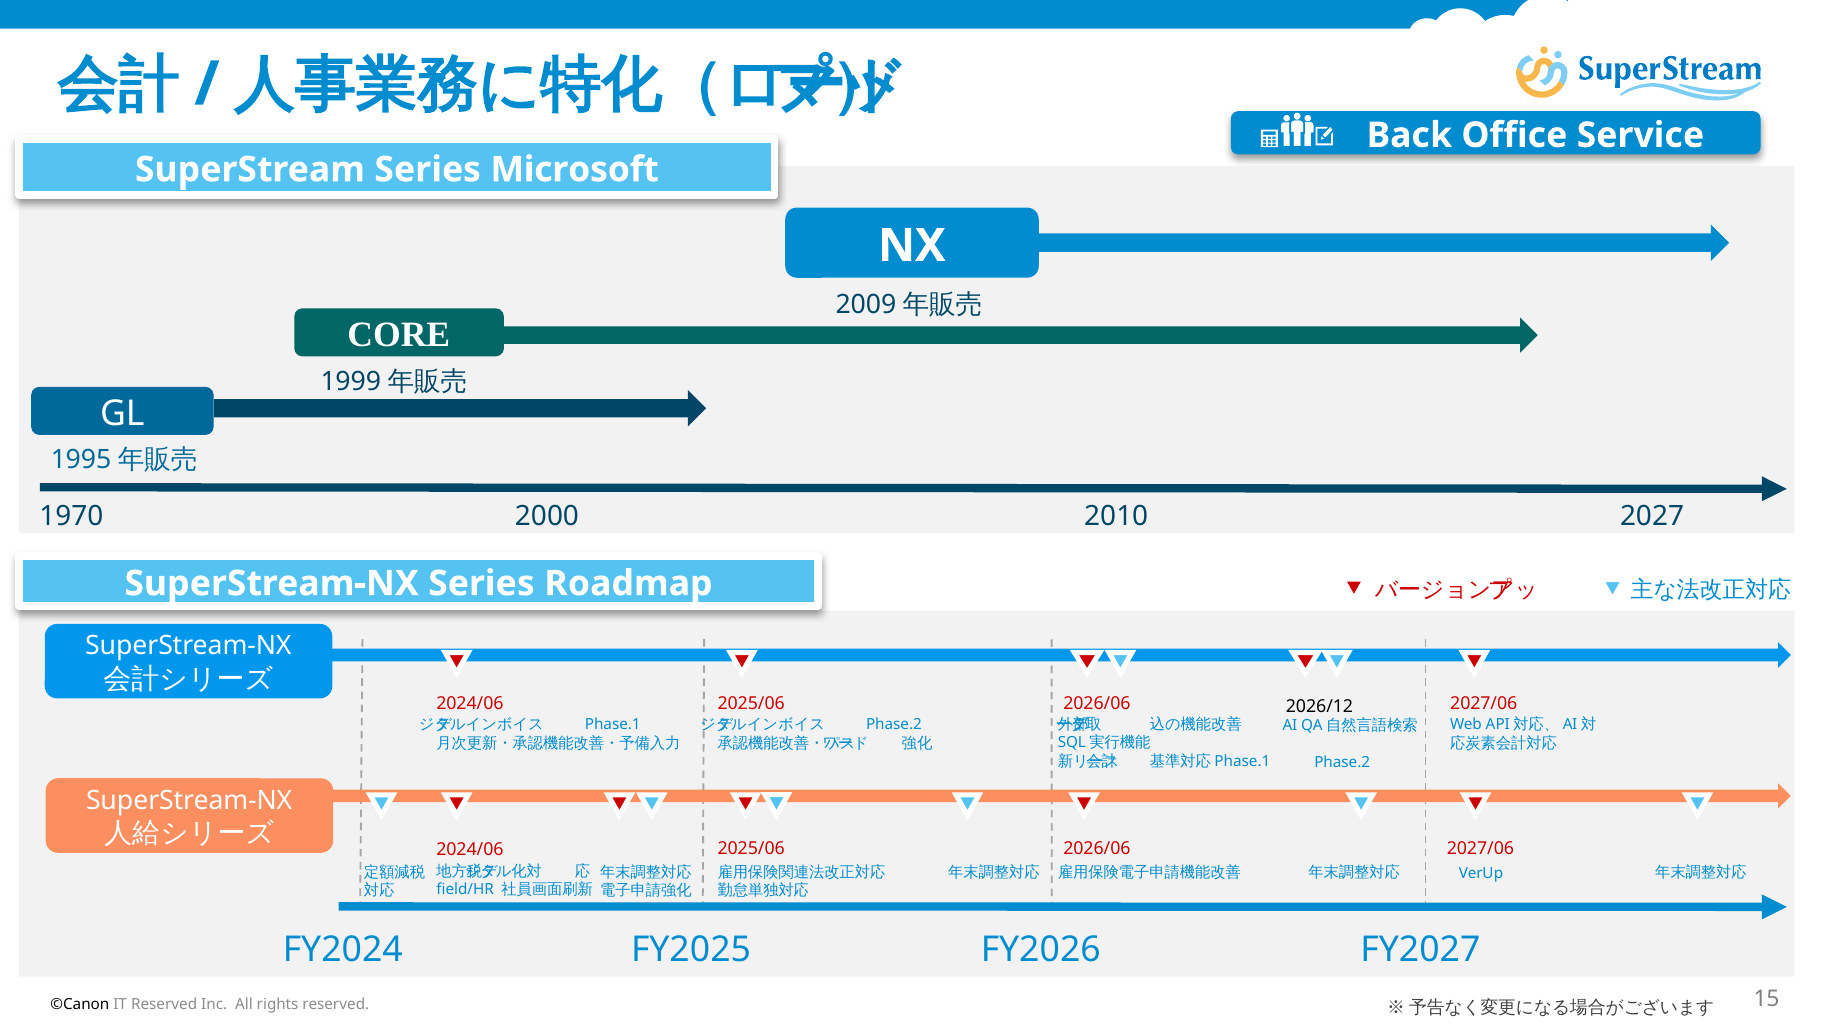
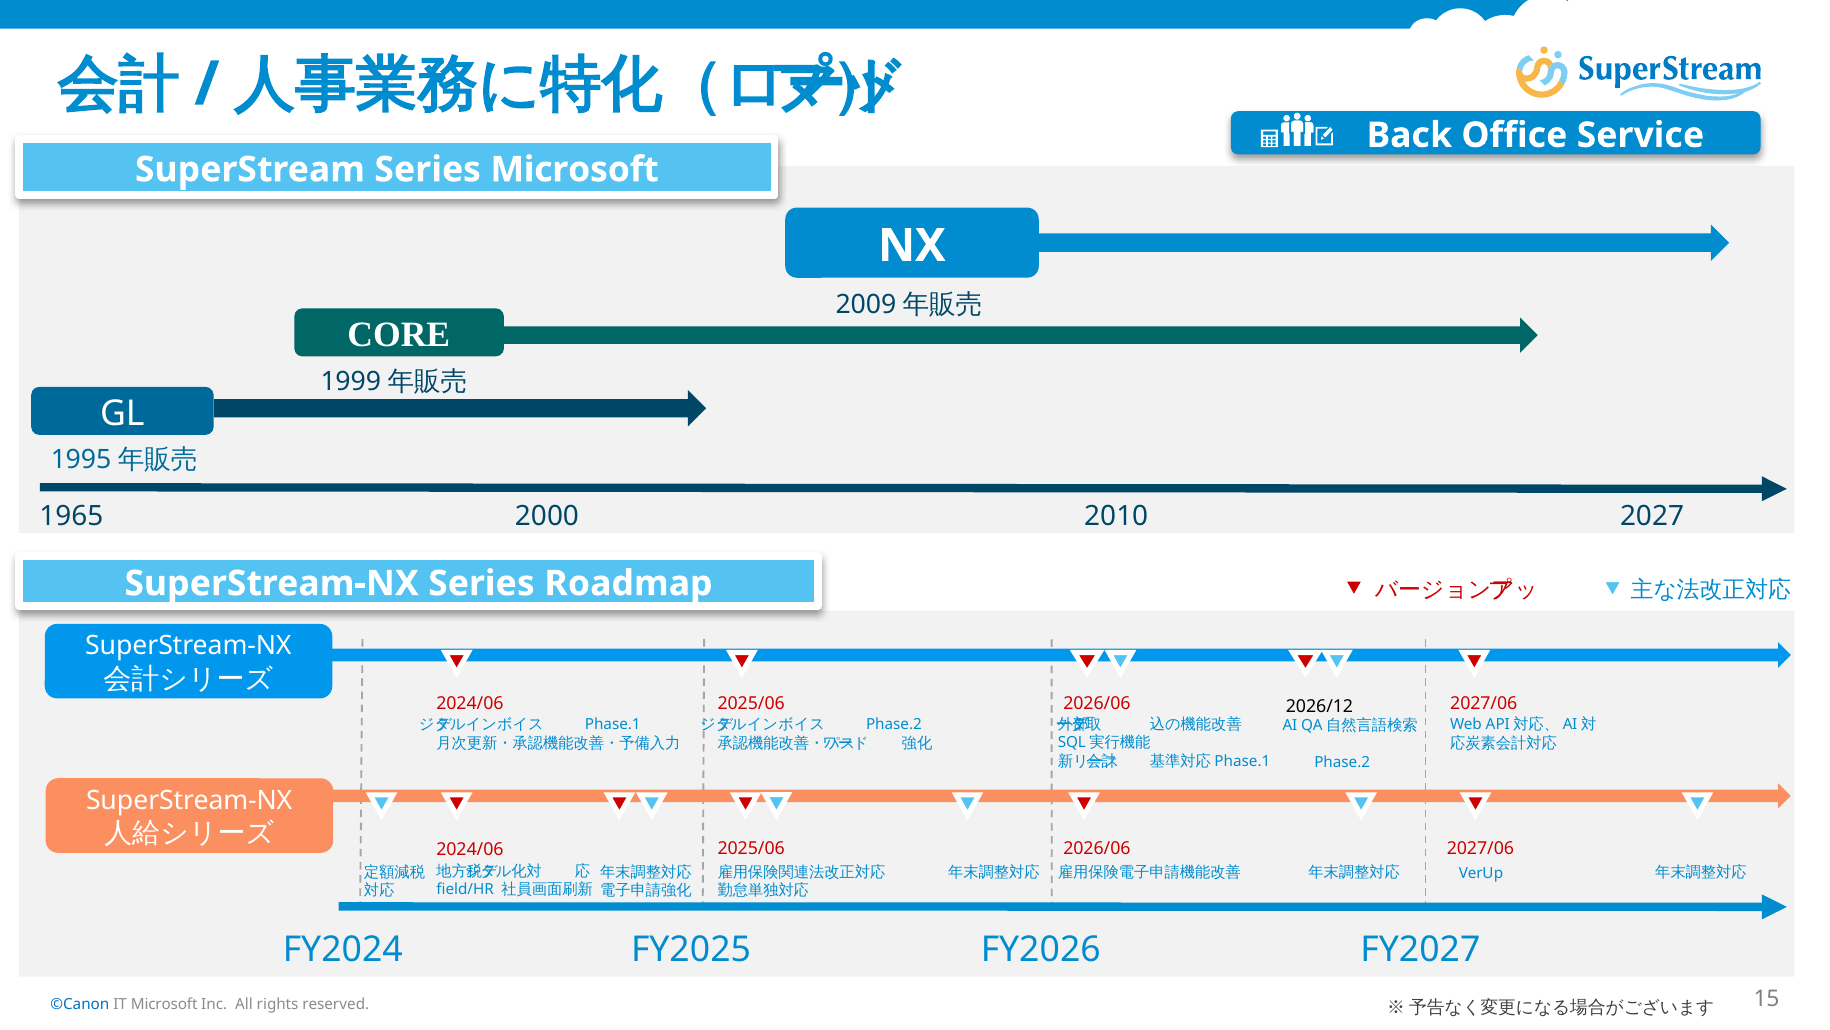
1970: 1970 -> 1965
©Canon colour: black -> blue
IT Reserved: Reserved -> Microsoft
